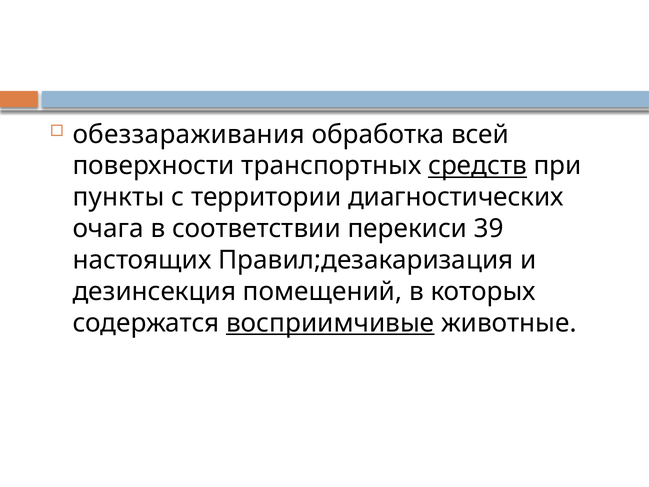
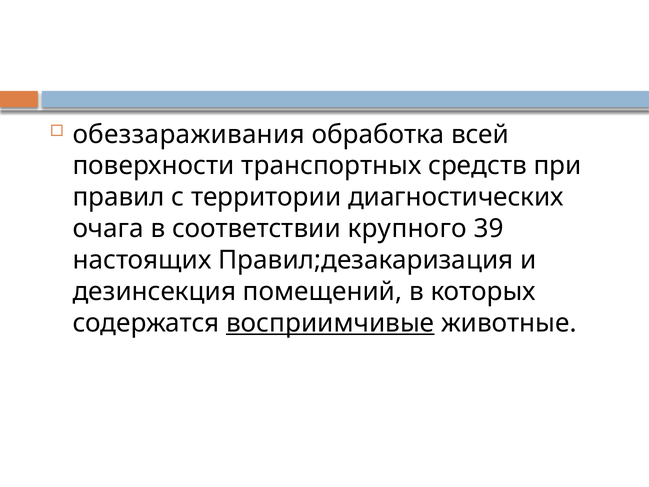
средств underline: present -> none
пункты: пункты -> правил
перекиси: перекиси -> крупного
